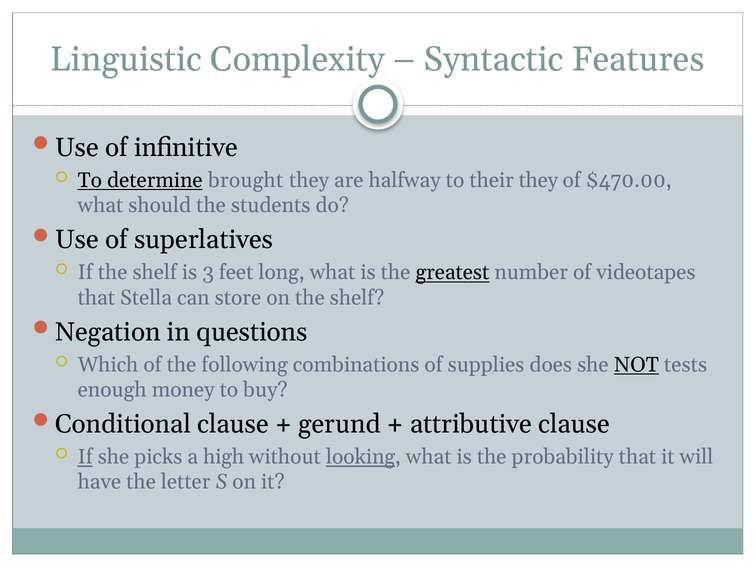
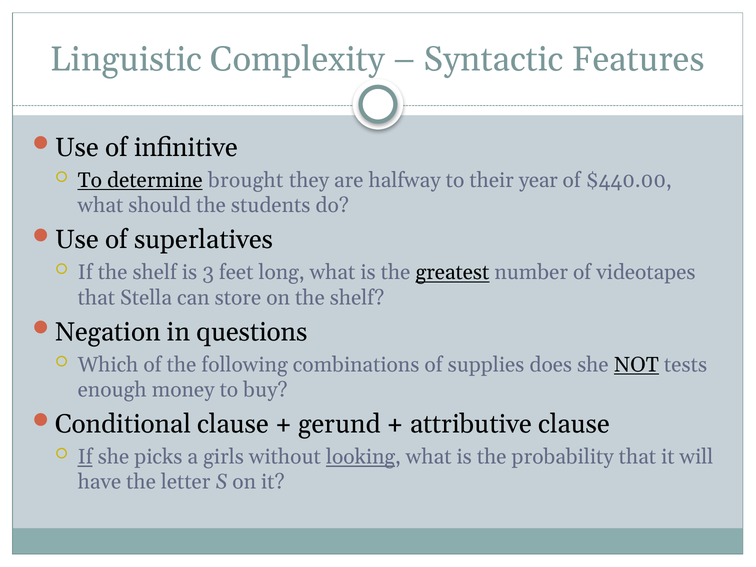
their they: they -> year
$470.00: $470.00 -> $440.00
high: high -> girls
